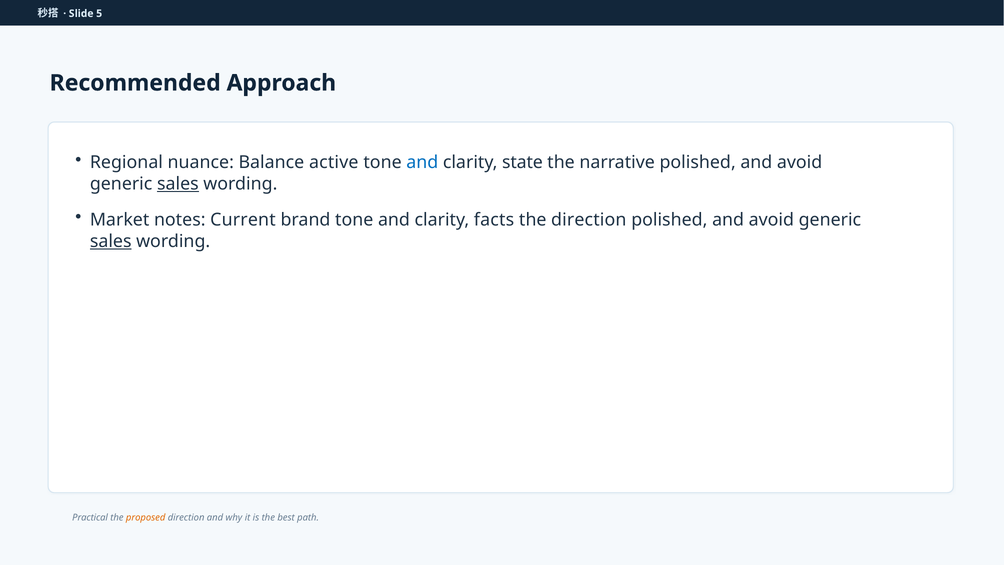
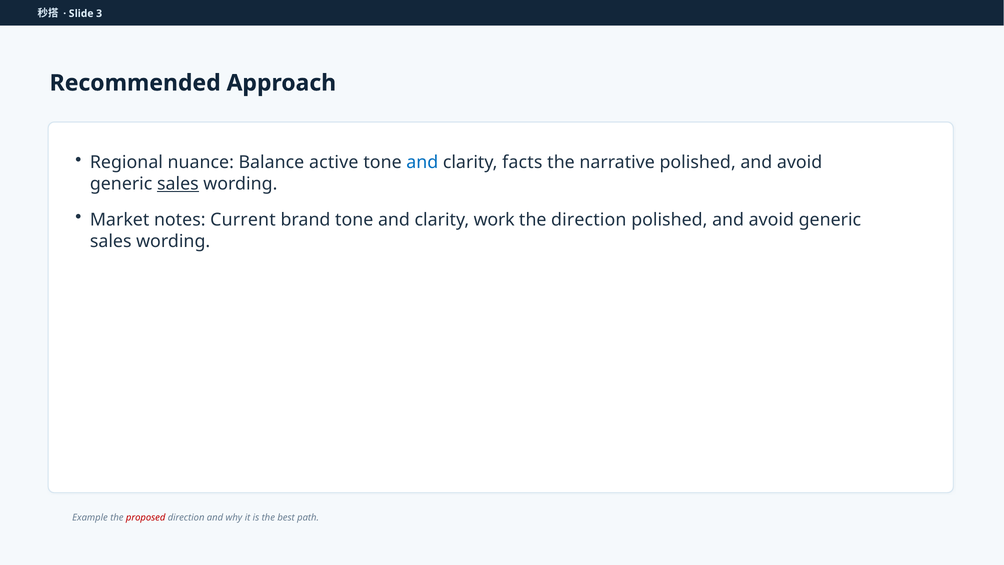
5: 5 -> 3
state: state -> facts
facts: facts -> work
sales at (111, 241) underline: present -> none
Practical: Practical -> Example
proposed colour: orange -> red
